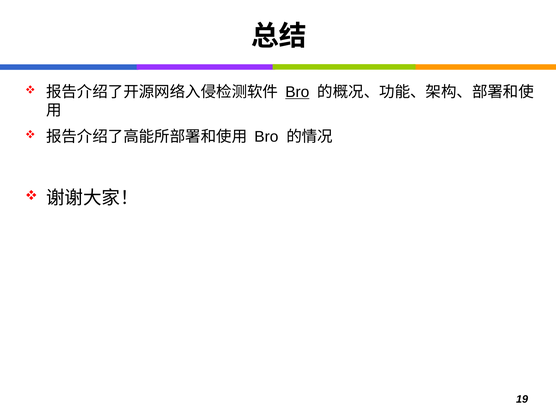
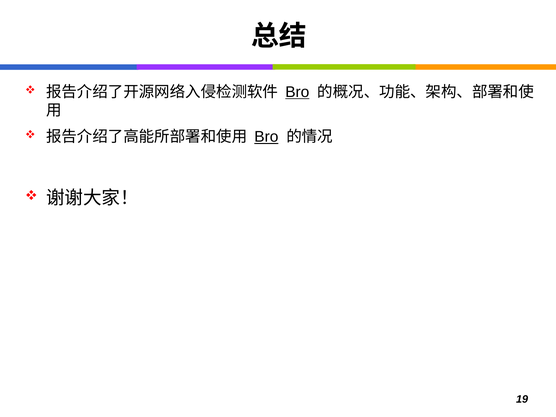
Bro at (266, 137) underline: none -> present
